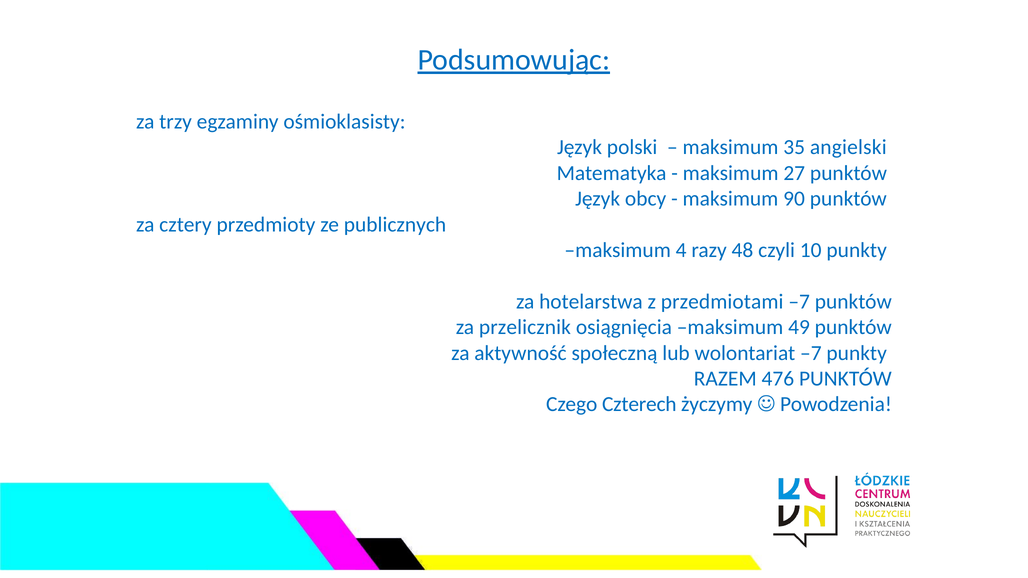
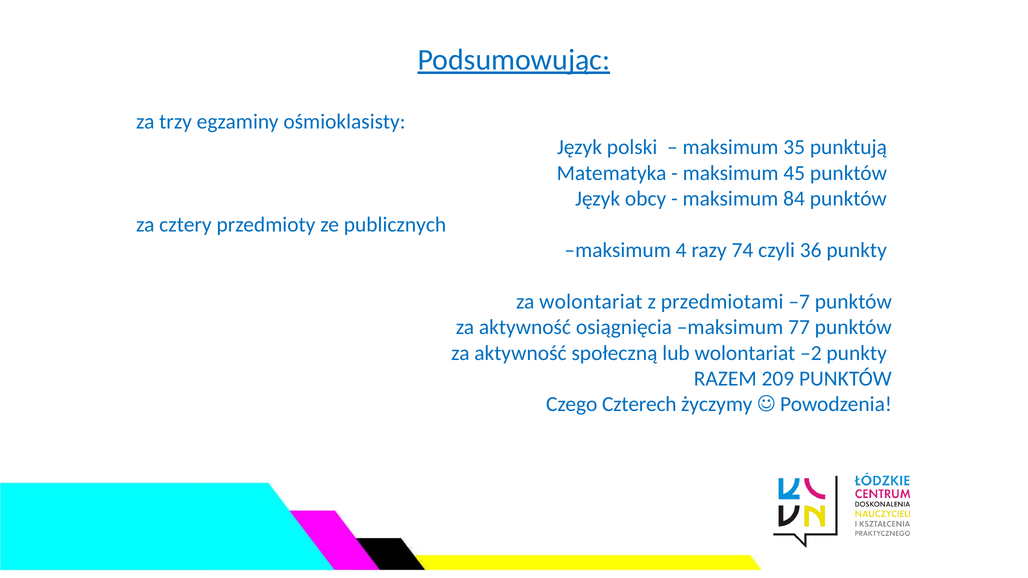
angielski: angielski -> punktują
27: 27 -> 45
90: 90 -> 84
48: 48 -> 74
10: 10 -> 36
za hotelarstwa: hotelarstwa -> wolontariat
przelicznik at (525, 327): przelicznik -> aktywność
49: 49 -> 77
wolontariat –7: –7 -> –2
476: 476 -> 209
